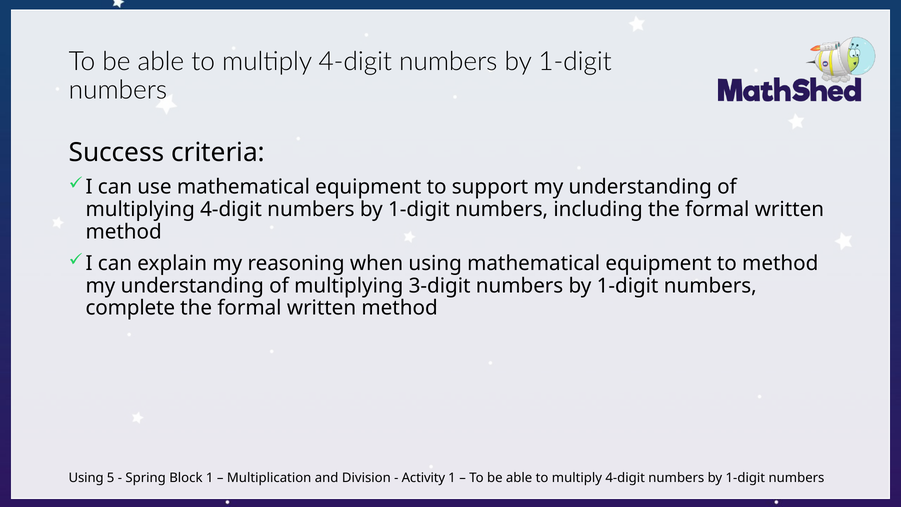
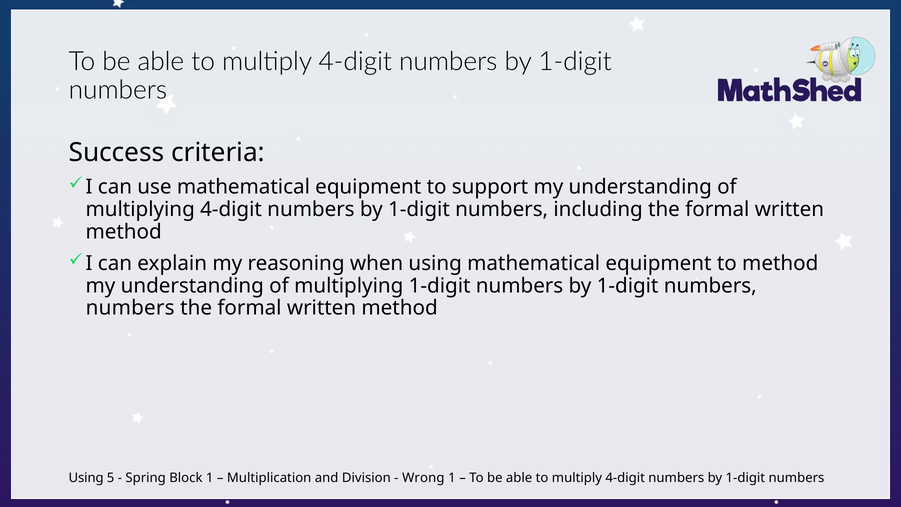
multiplying 3-digit: 3-digit -> 1-digit
complete at (130, 308): complete -> numbers
Activity: Activity -> Wrong
